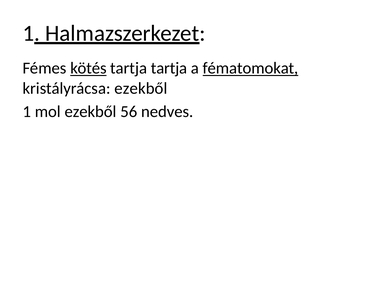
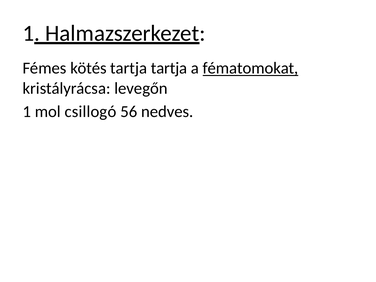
kötés underline: present -> none
kristályrácsa ezekből: ezekből -> levegőn
mol ezekből: ezekből -> csillogó
